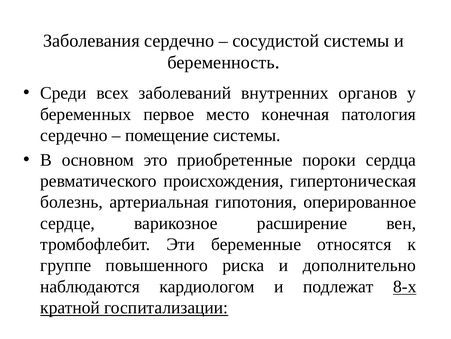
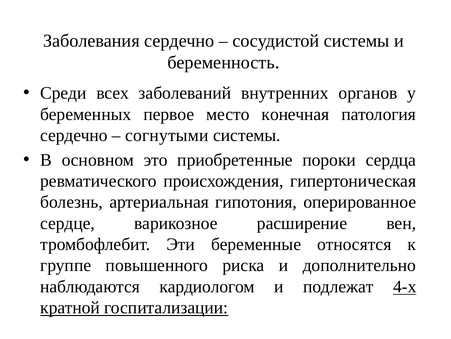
помещение: помещение -> согнутыми
8-х: 8-х -> 4-х
